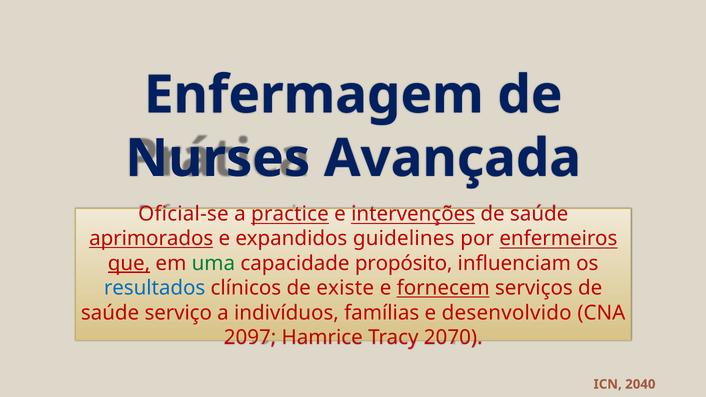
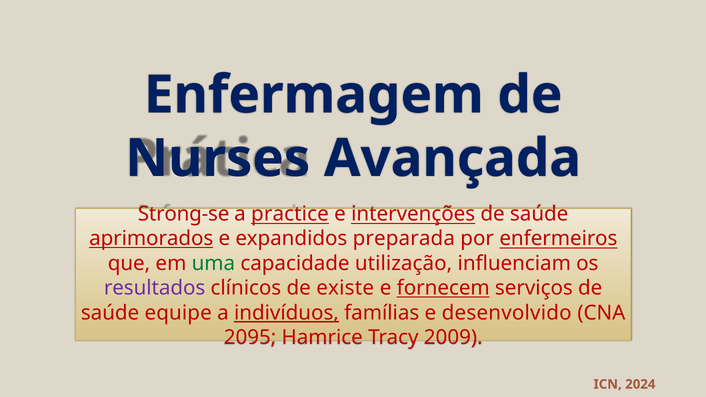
Oficial-se: Oficial-se -> Strong-se
guidelines: guidelines -> preparada
que underline: present -> none
propósito: propósito -> utilização
resultados colour: blue -> purple
serviço: serviço -> equipe
indivíduos underline: none -> present
2097: 2097 -> 2095
2070: 2070 -> 2009
2040: 2040 -> 2024
